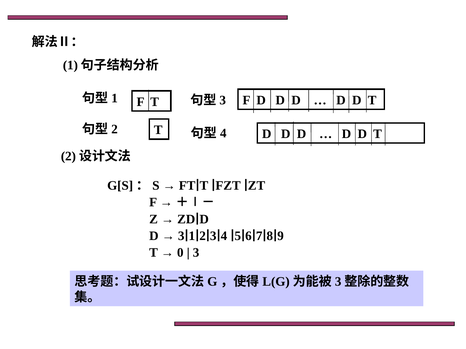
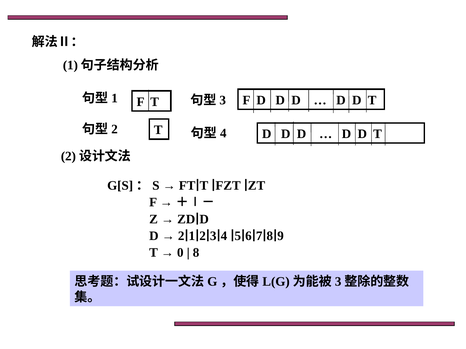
3 at (181, 236): 3 -> 2
3 at (196, 253): 3 -> 8
